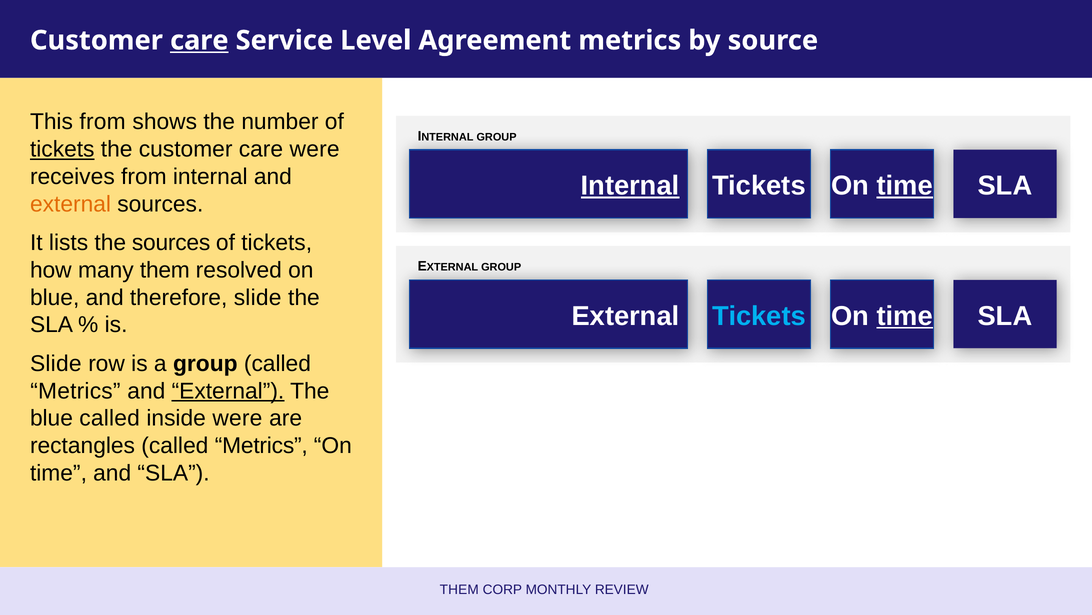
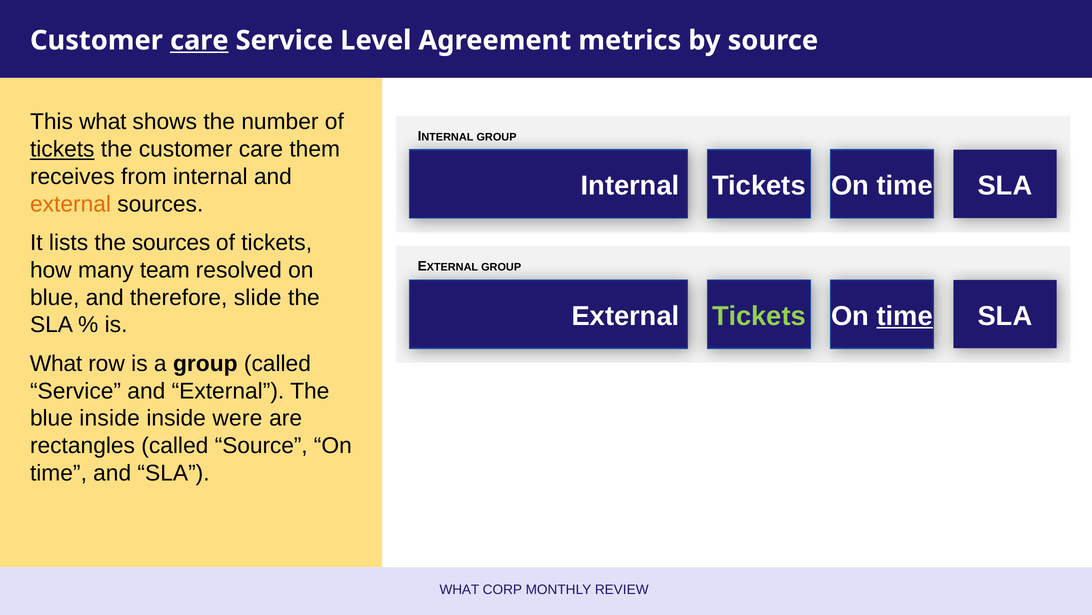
This from: from -> what
care were: were -> them
Internal at (630, 186) underline: present -> none
time at (905, 186) underline: present -> none
many them: them -> team
Tickets at (759, 316) colour: light blue -> light green
Slide at (56, 363): Slide -> What
Metrics at (75, 391): Metrics -> Service
External at (228, 391) underline: present -> none
blue called: called -> inside
rectangles called Metrics: Metrics -> Source
THEM at (459, 589): THEM -> WHAT
